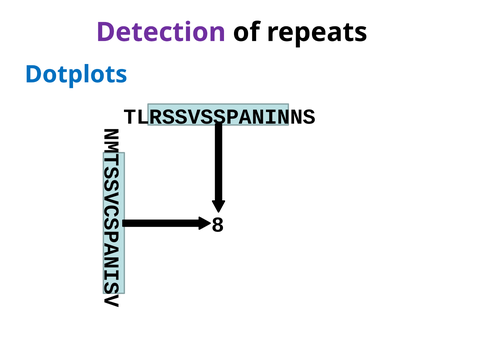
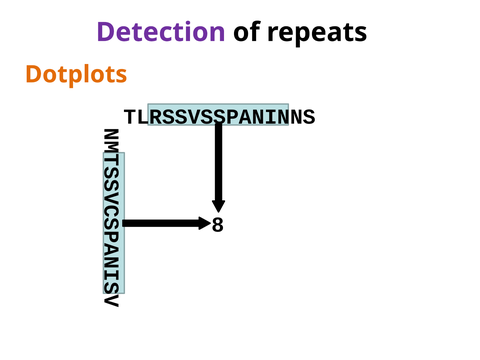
Dotplots colour: blue -> orange
